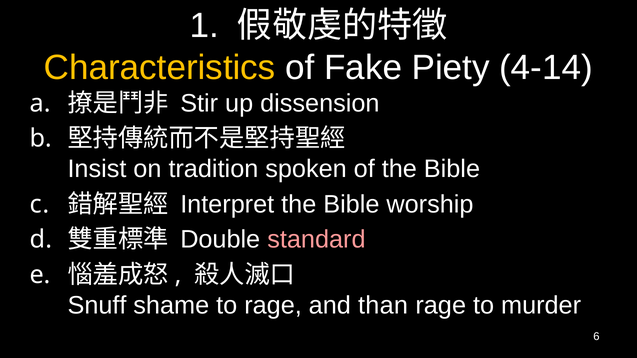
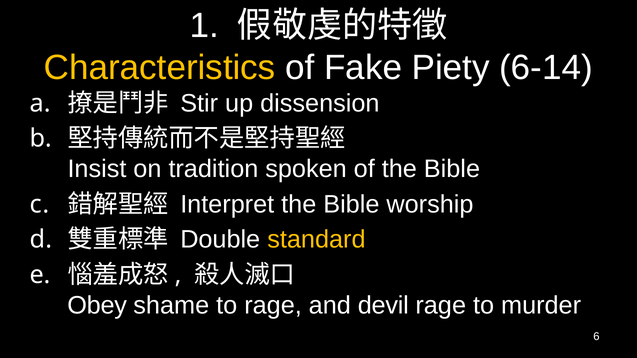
4-14: 4-14 -> 6-14
standard colour: pink -> yellow
Snuff: Snuff -> Obey
than: than -> devil
